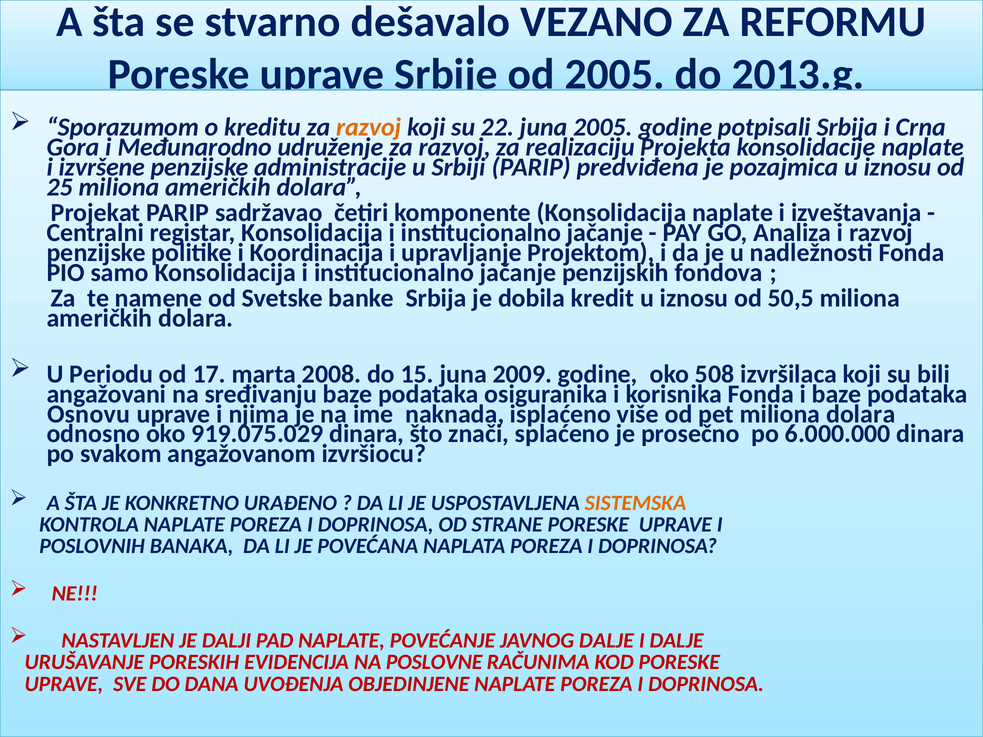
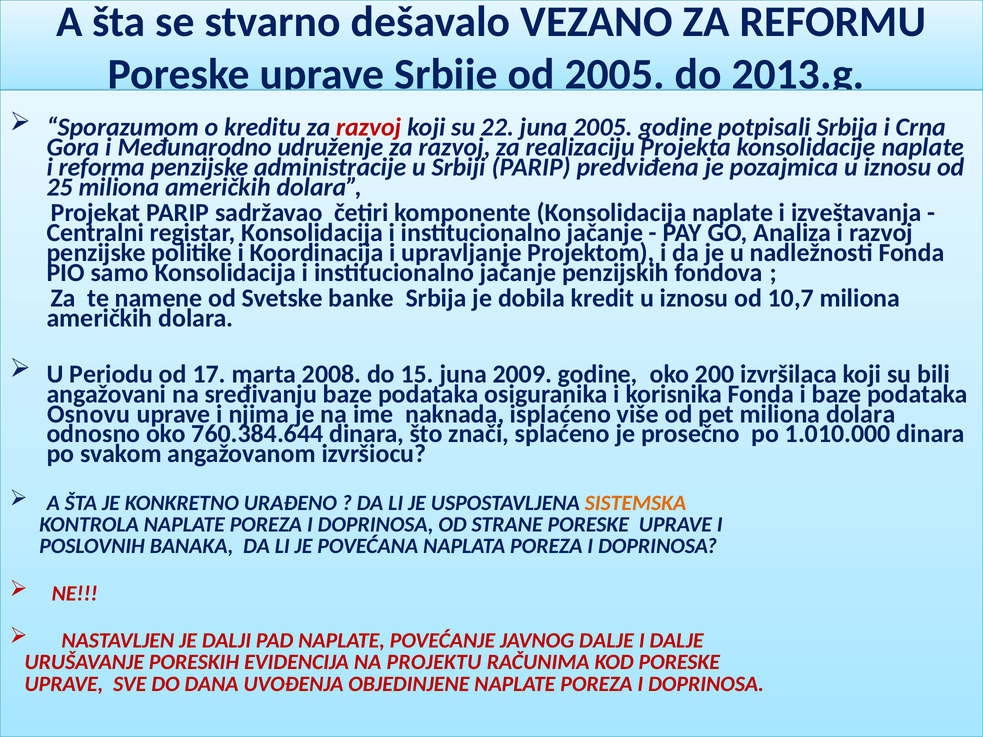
razvoj at (369, 127) colour: orange -> red
izvršene: izvršene -> reforma
50,5: 50,5 -> 10,7
508: 508 -> 200
919.075.029: 919.075.029 -> 760.384.644
6.000.000: 6.000.000 -> 1.010.000
POSLOVNE: POSLOVNE -> PROJEKTU
